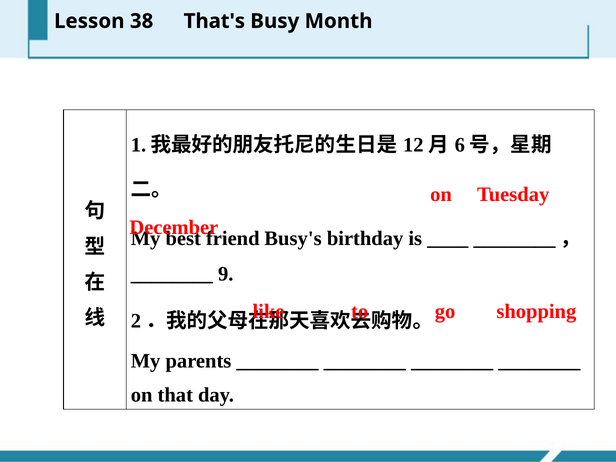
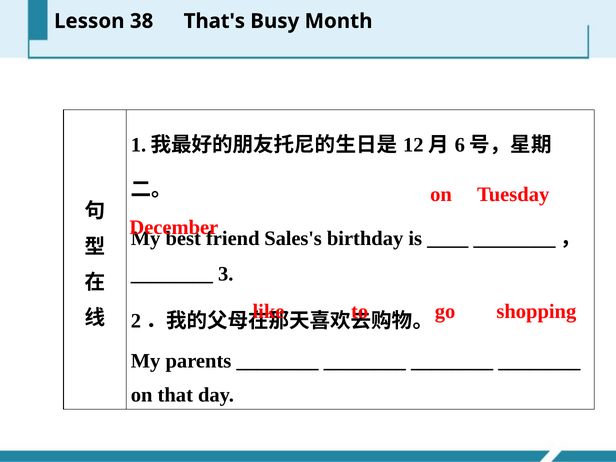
Busy's: Busy's -> Sales's
9: 9 -> 3
